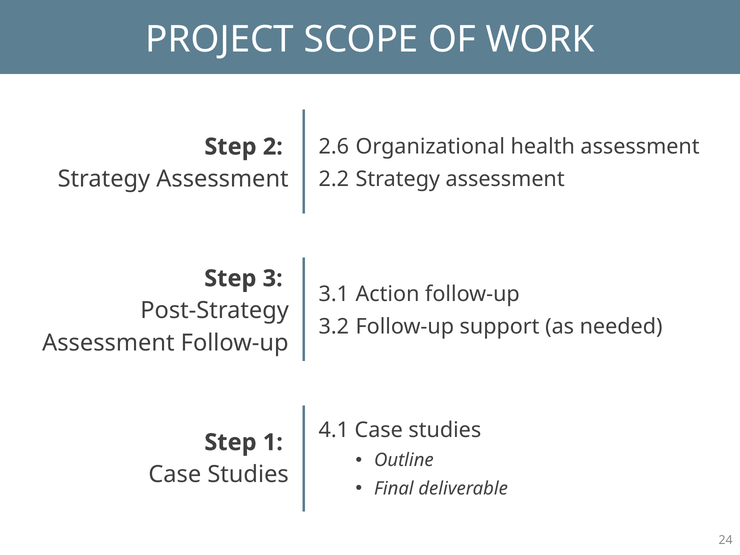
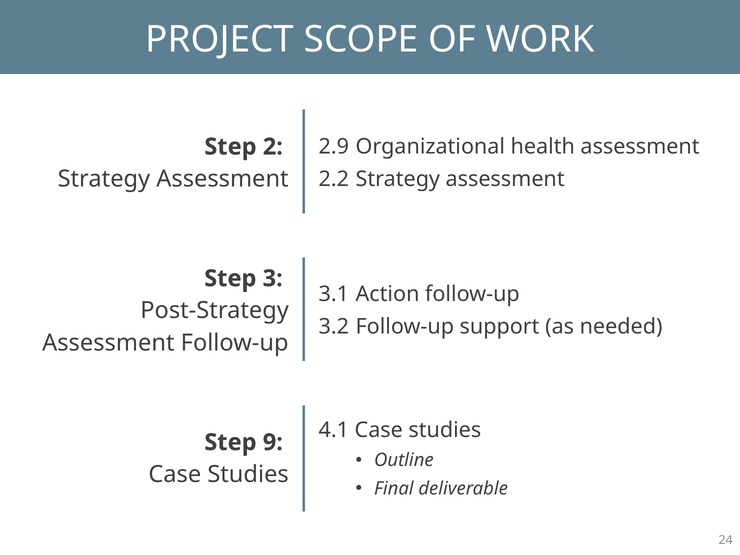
2.6: 2.6 -> 2.9
1: 1 -> 9
